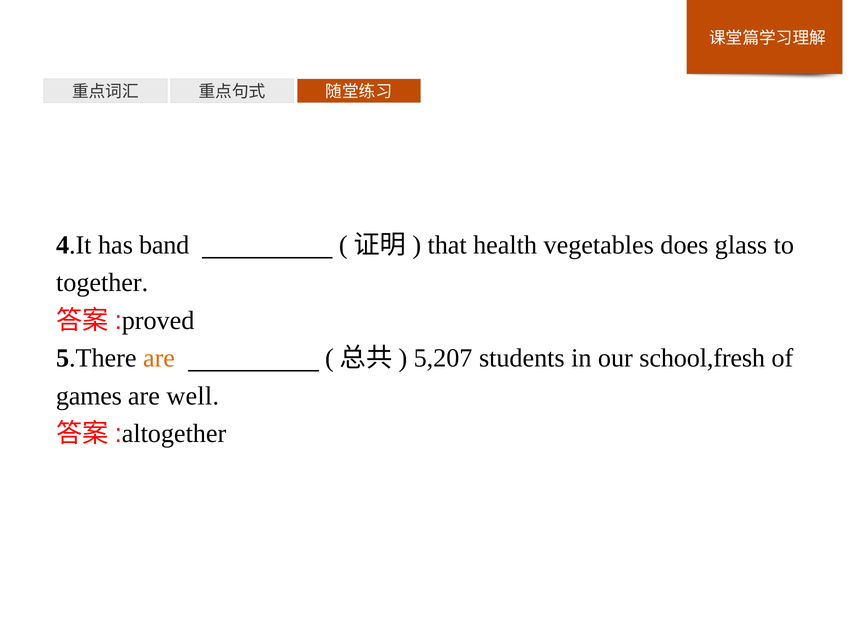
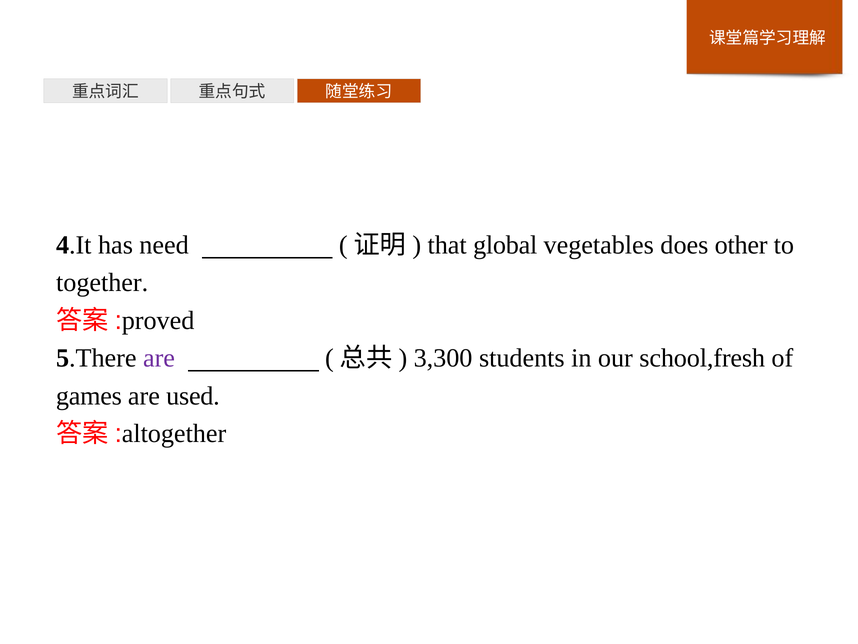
band: band -> need
health: health -> global
glass: glass -> other
are at (159, 358) colour: orange -> purple
5,207: 5,207 -> 3,300
well: well -> used
